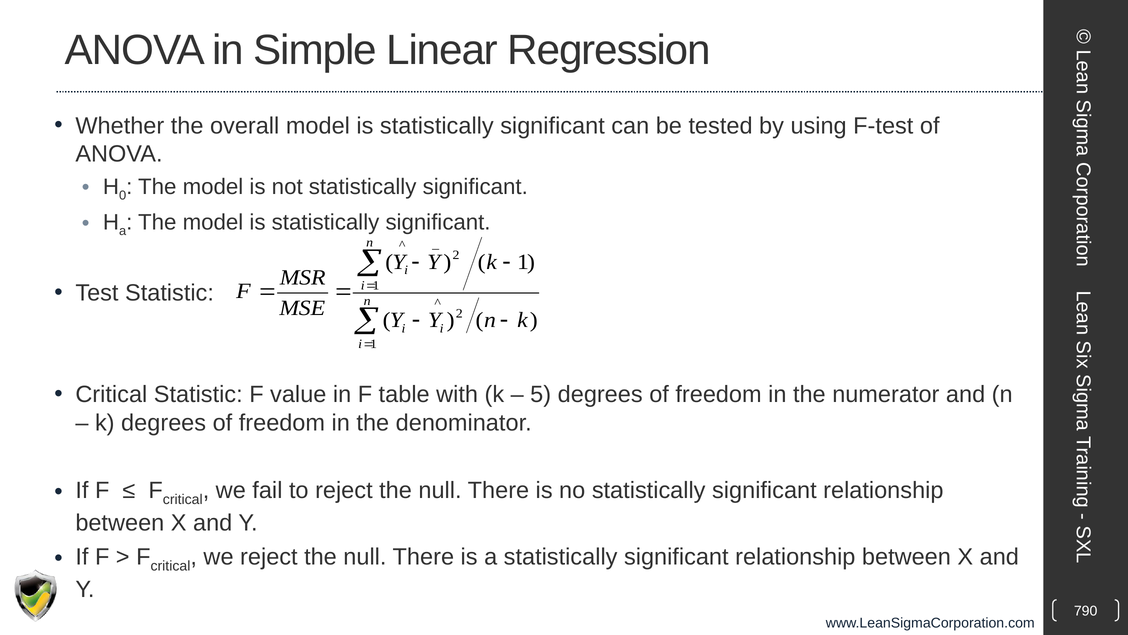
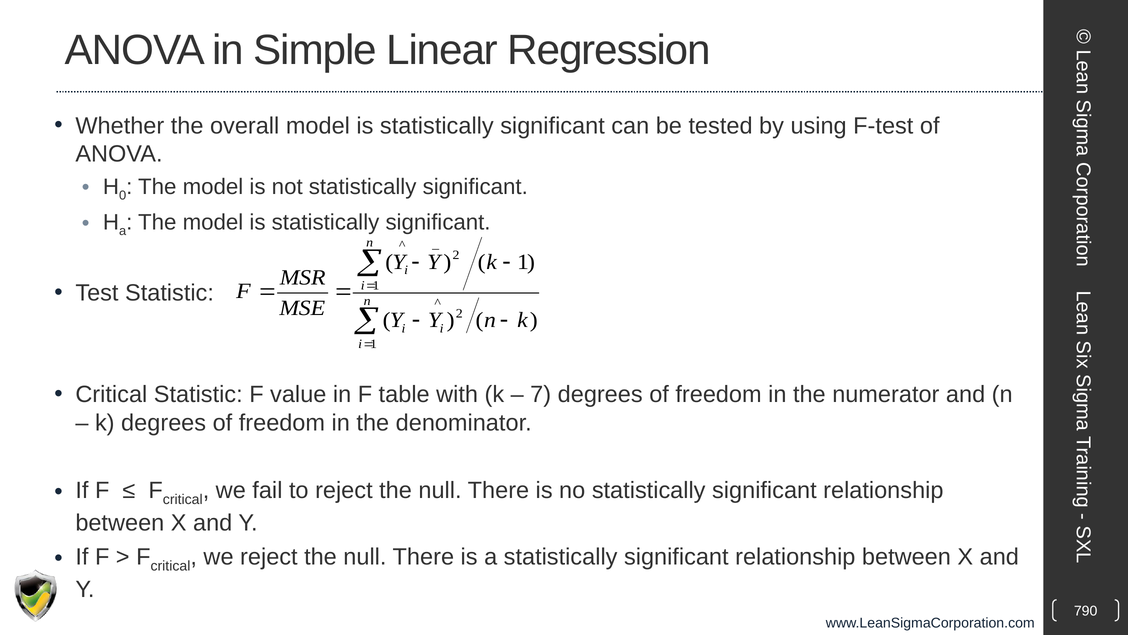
5: 5 -> 7
